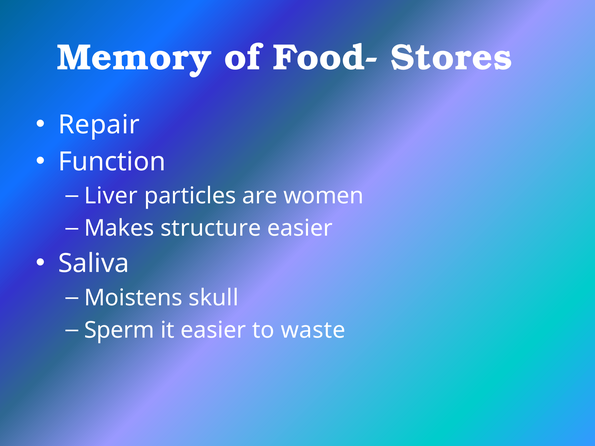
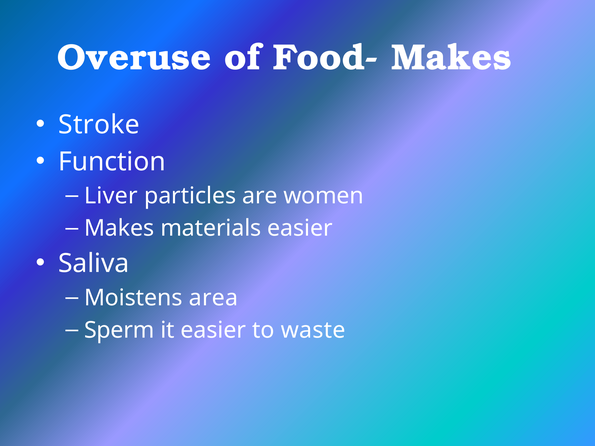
Memory: Memory -> Overuse
Food- Stores: Stores -> Makes
Repair: Repair -> Stroke
structure: structure -> materials
skull: skull -> area
